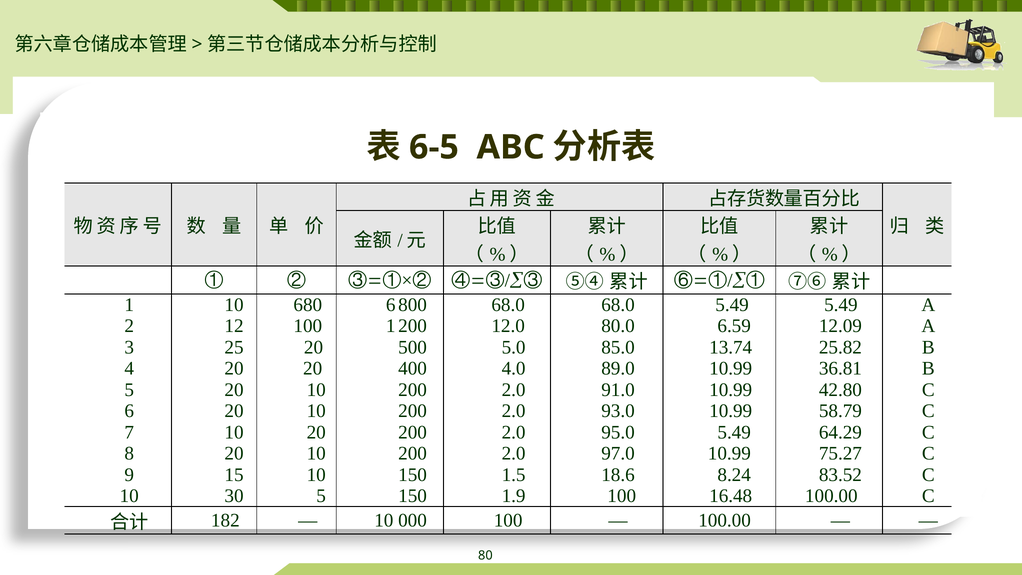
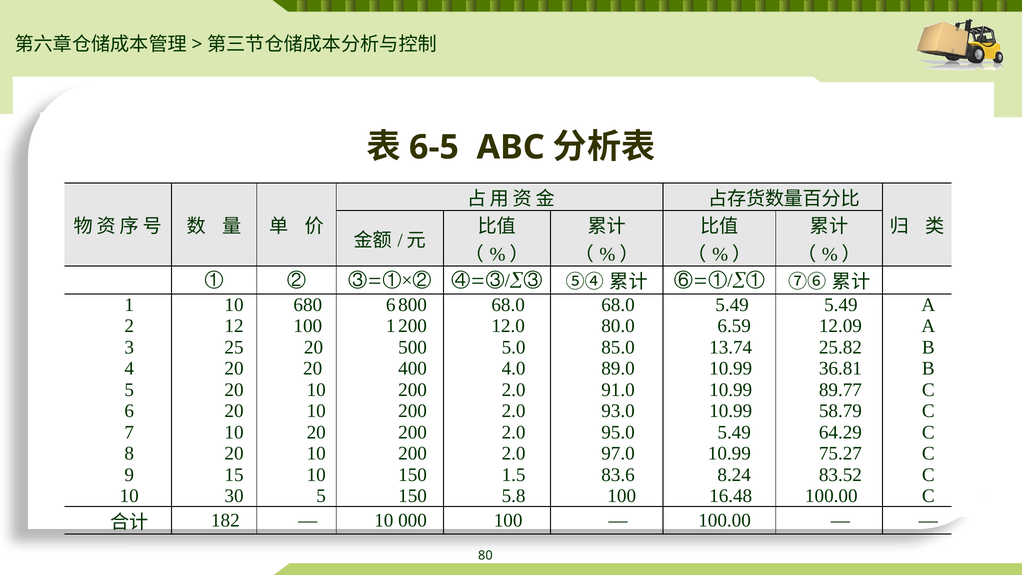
42.80: 42.80 -> 89.77
18.6: 18.6 -> 83.6
1.9: 1.9 -> 5.8
